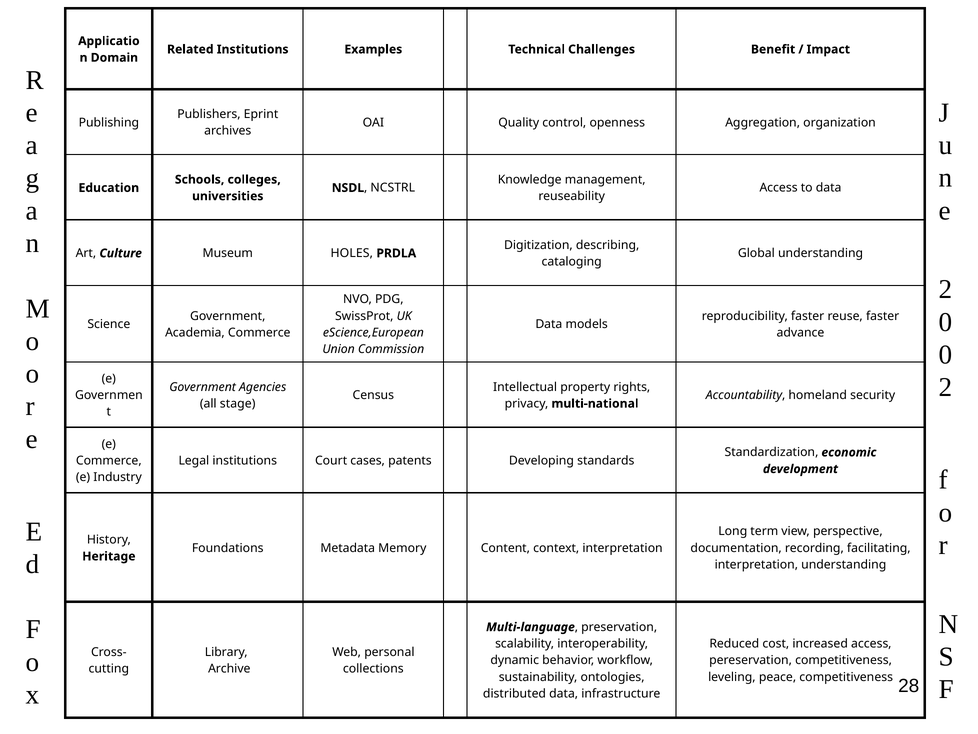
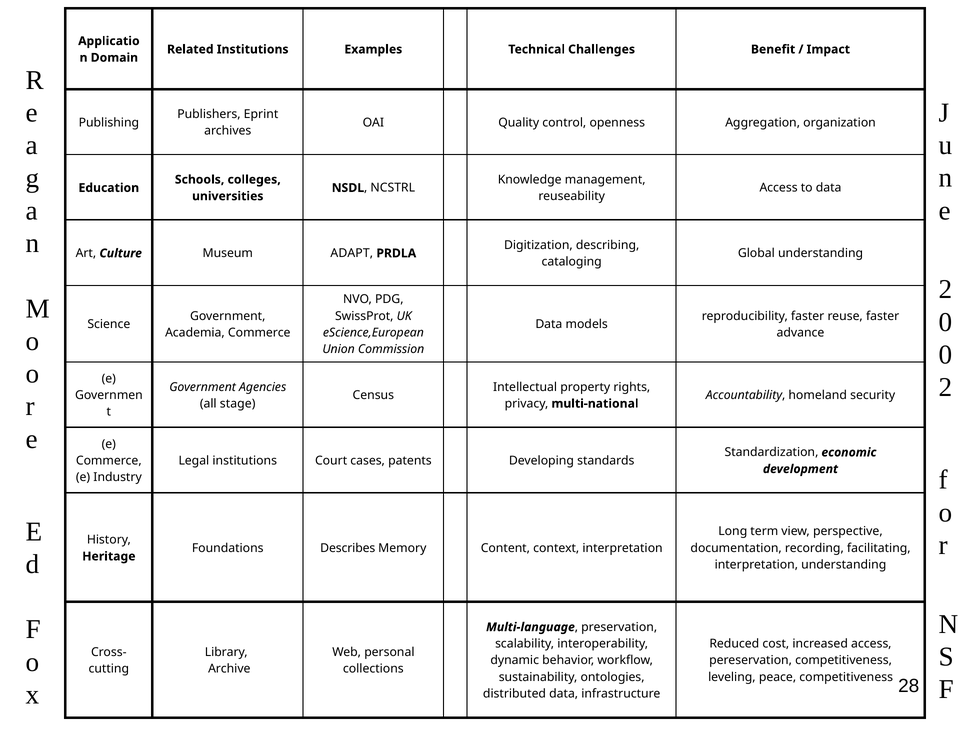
HOLES: HOLES -> ADAPT
Metadata: Metadata -> Describes
